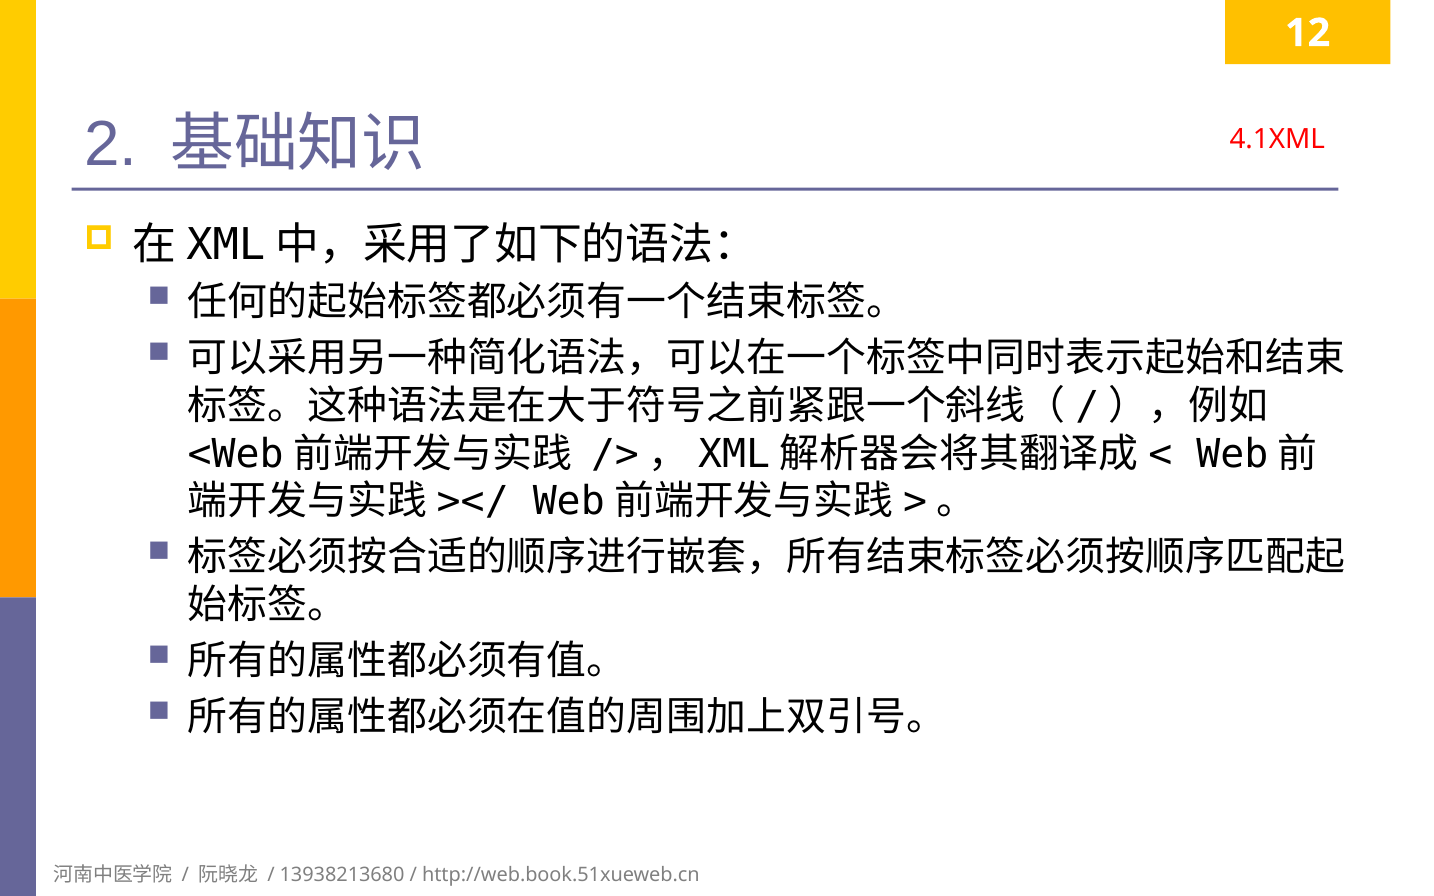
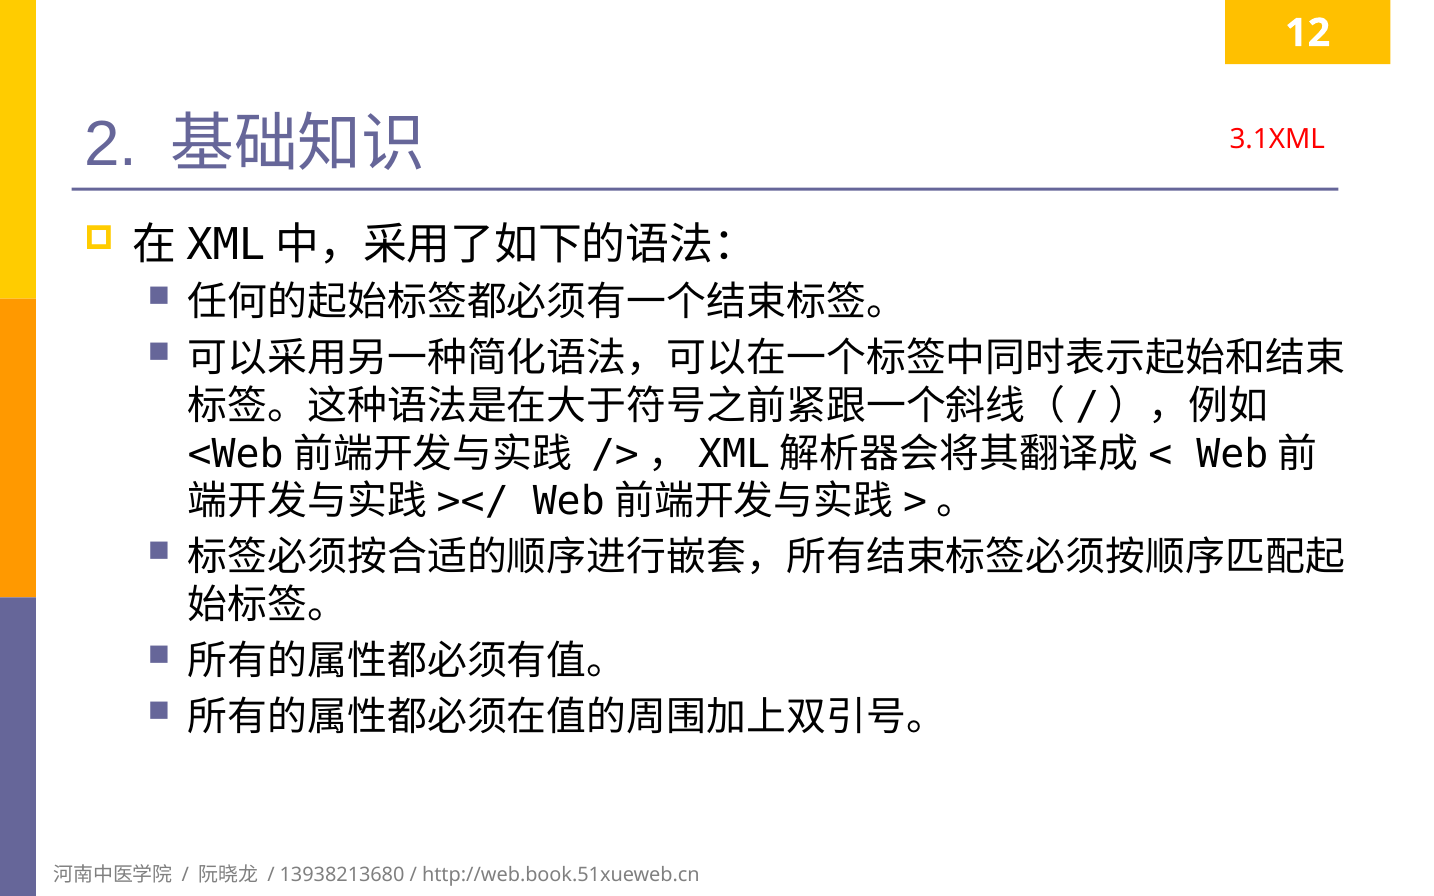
4.1XML: 4.1XML -> 3.1XML
